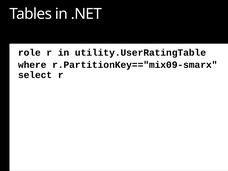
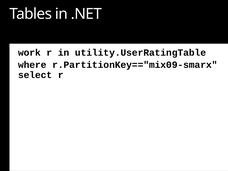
role: role -> work
